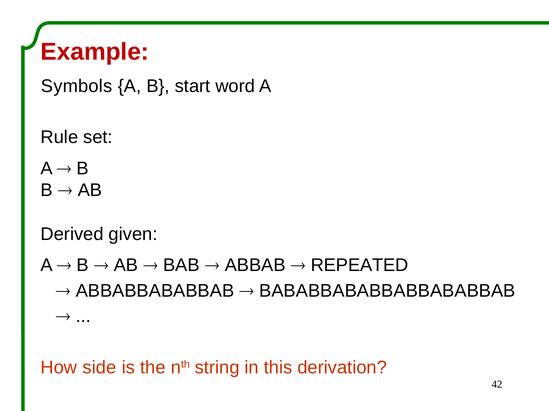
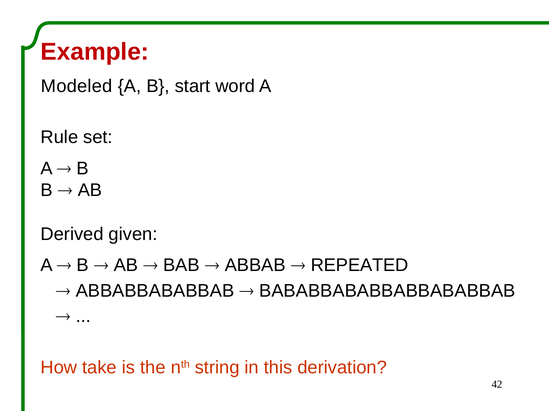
Symbols: Symbols -> Modeled
side: side -> take
